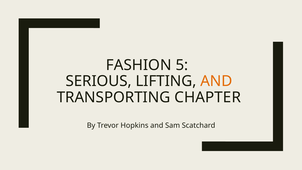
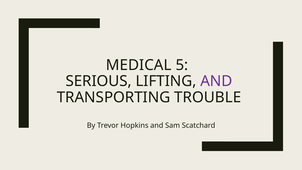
FASHION: FASHION -> MEDICAL
AND at (216, 81) colour: orange -> purple
CHAPTER: CHAPTER -> TROUBLE
